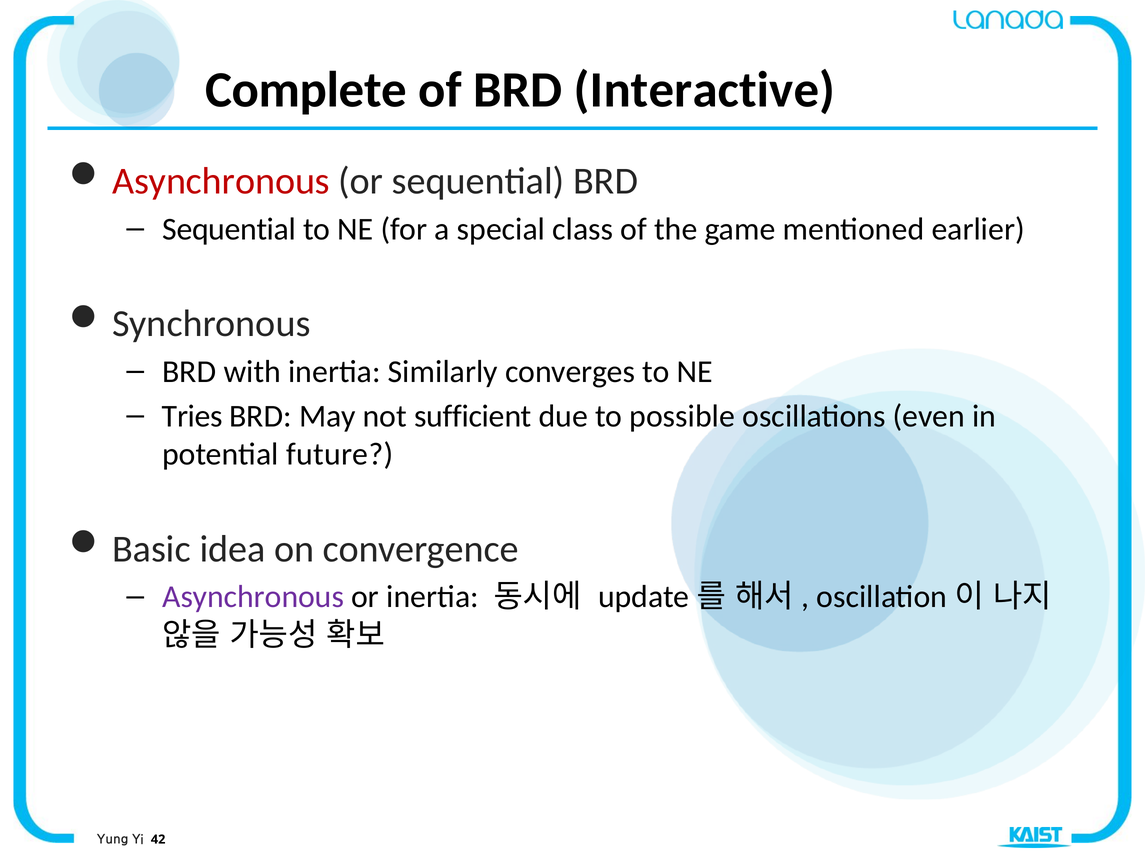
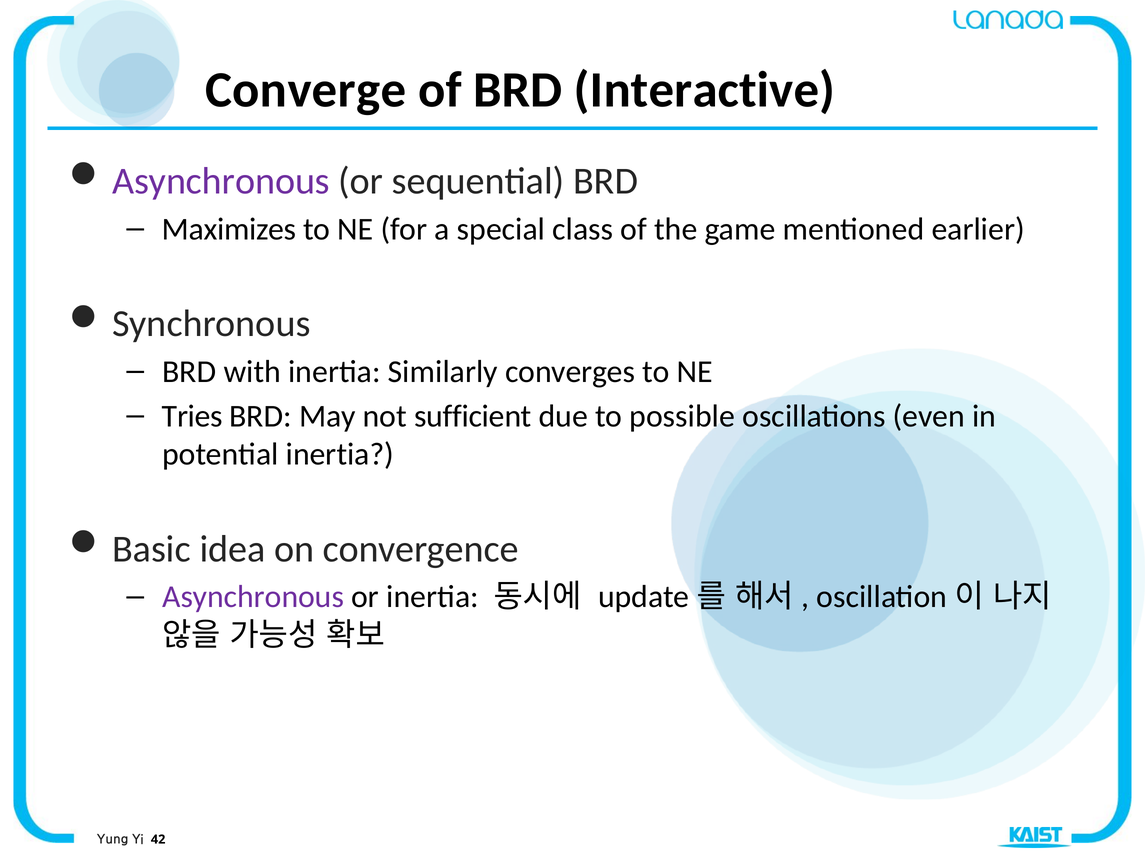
Complete: Complete -> Converge
Asynchronous at (221, 181) colour: red -> purple
Sequential at (229, 229): Sequential -> Maximizes
potential future: future -> inertia
